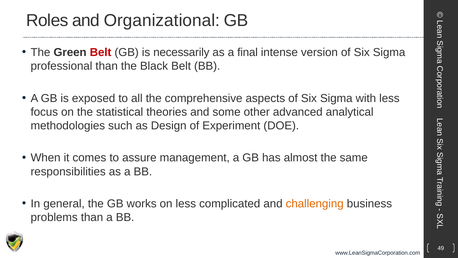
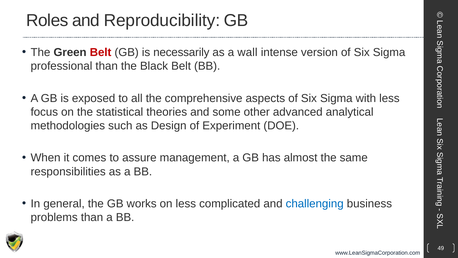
Organizational: Organizational -> Reproducibility
final: final -> wall
challenging colour: orange -> blue
